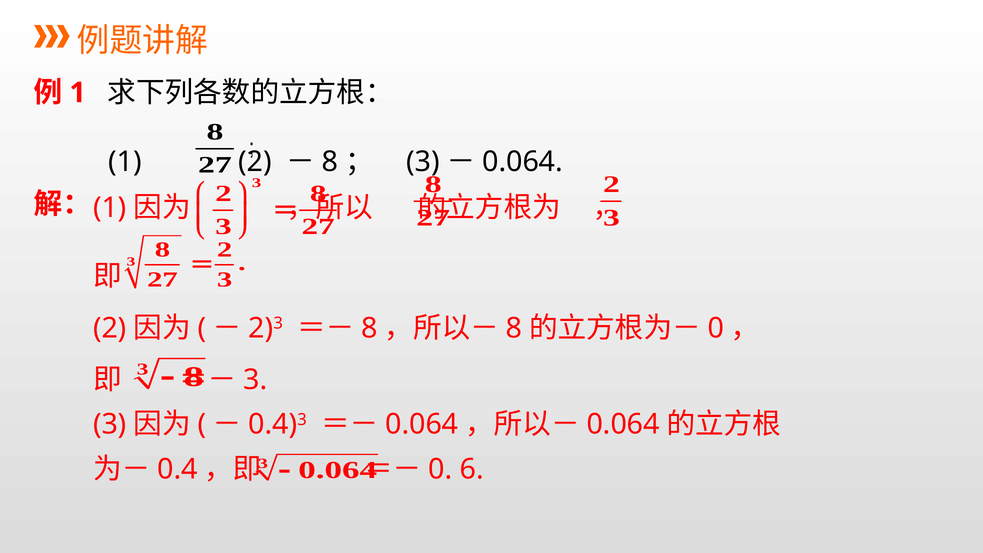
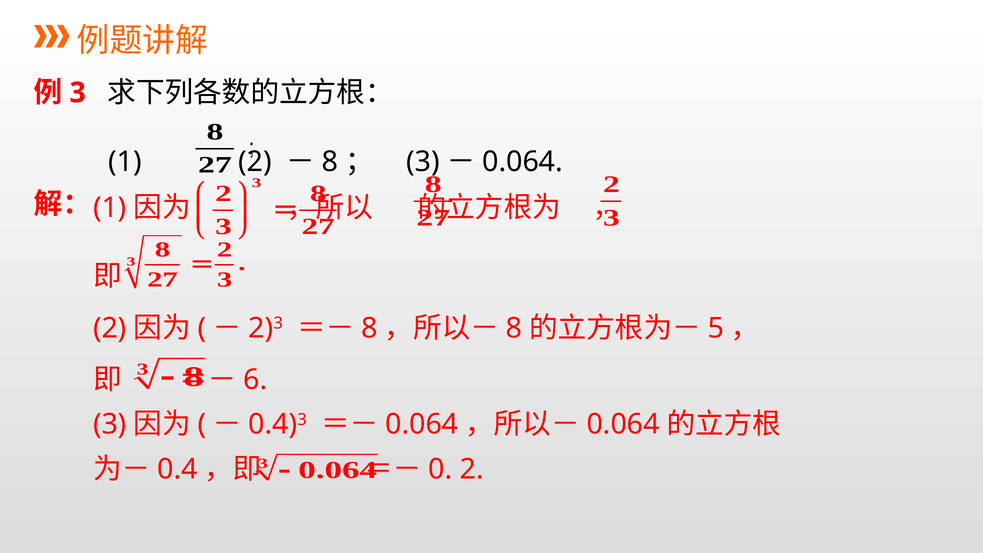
1 at (78, 93): 1 -> 3
0 at (716, 328): 0 -> 5
3 at (255, 380): 3 -> 6
6 at (472, 469): 6 -> 2
